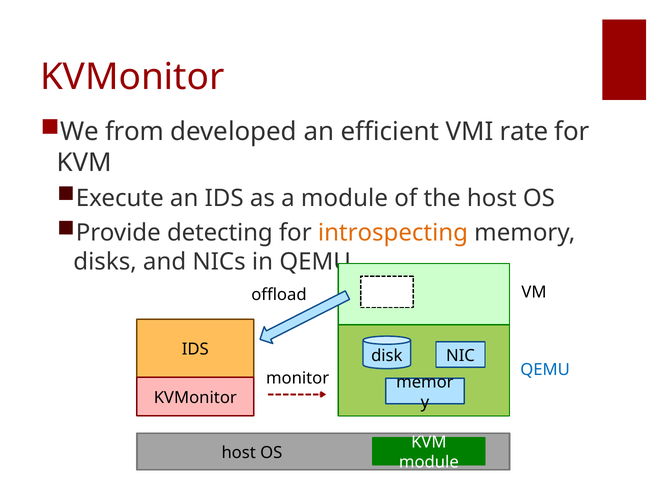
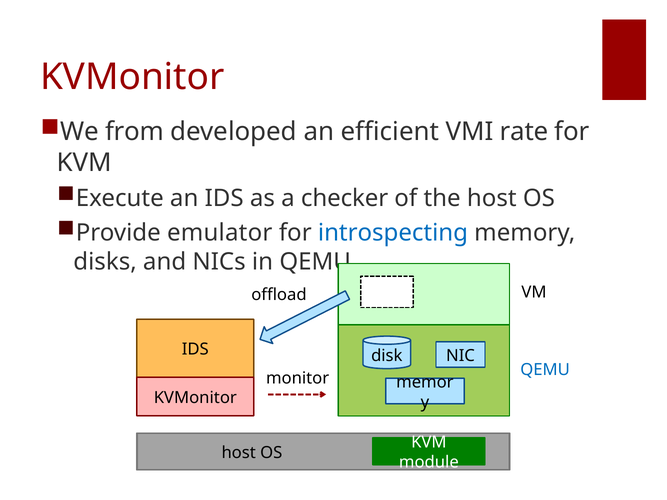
a module: module -> checker
detecting: detecting -> emulator
introspecting colour: orange -> blue
